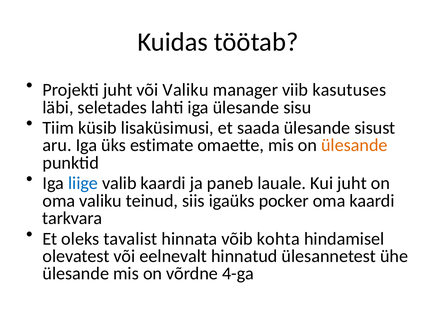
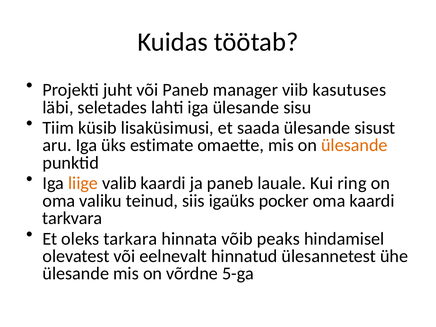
või Valiku: Valiku -> Paneb
liige colour: blue -> orange
Kui juht: juht -> ring
tavalist: tavalist -> tarkara
kohta: kohta -> peaks
4-ga: 4-ga -> 5-ga
